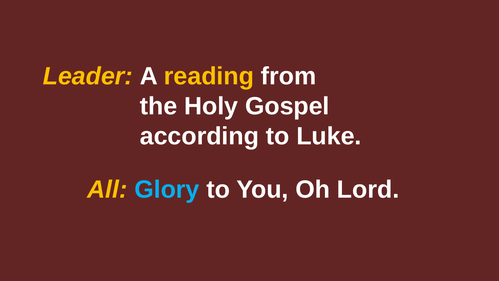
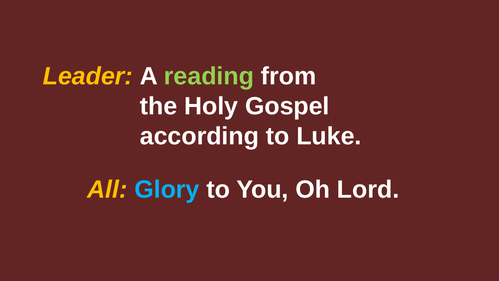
reading colour: yellow -> light green
